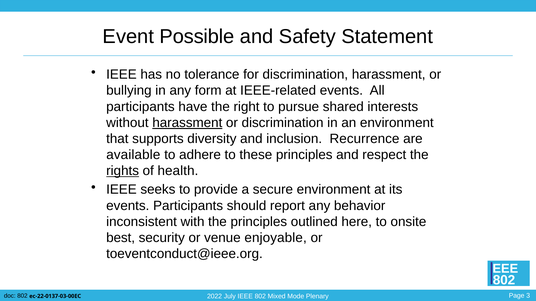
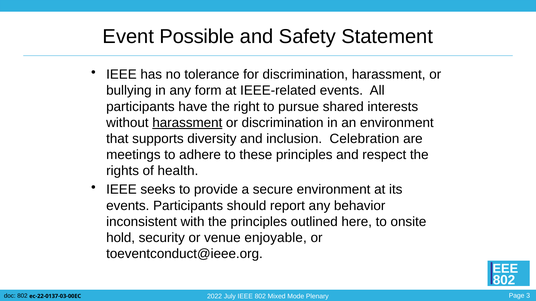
Recurrence: Recurrence -> Celebration
available: available -> meetings
rights underline: present -> none
best: best -> hold
